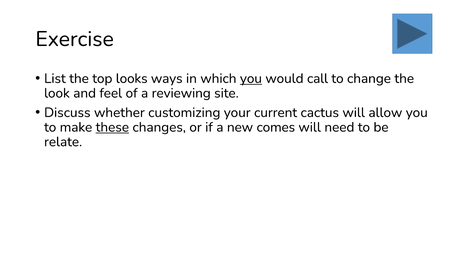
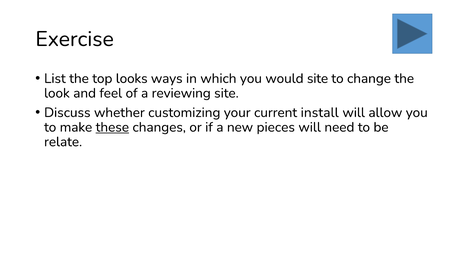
you at (251, 78) underline: present -> none
would call: call -> site
cactus: cactus -> install
comes: comes -> pieces
